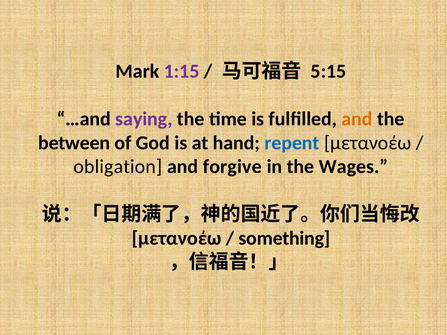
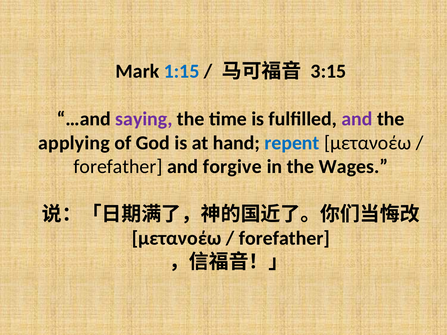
1:15 colour: purple -> blue
5:15: 5:15 -> 3:15
and at (357, 119) colour: orange -> purple
between: between -> applying
obligation at (118, 167): obligation -> forefather
something at (284, 238): something -> forefather
